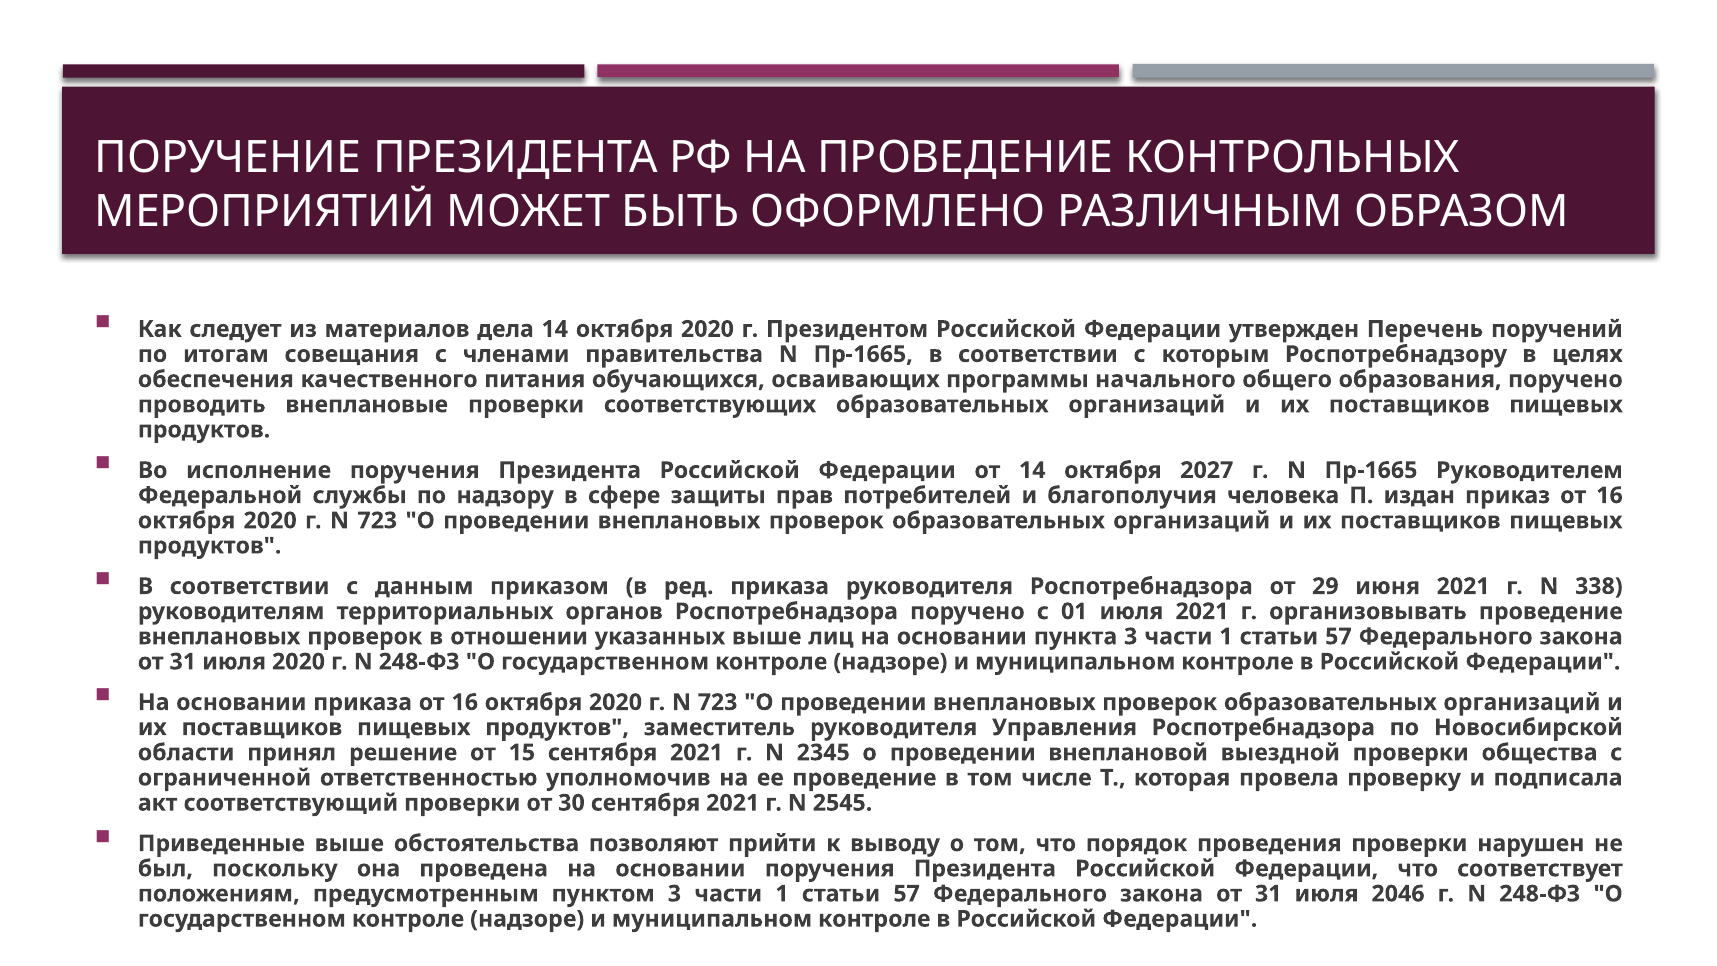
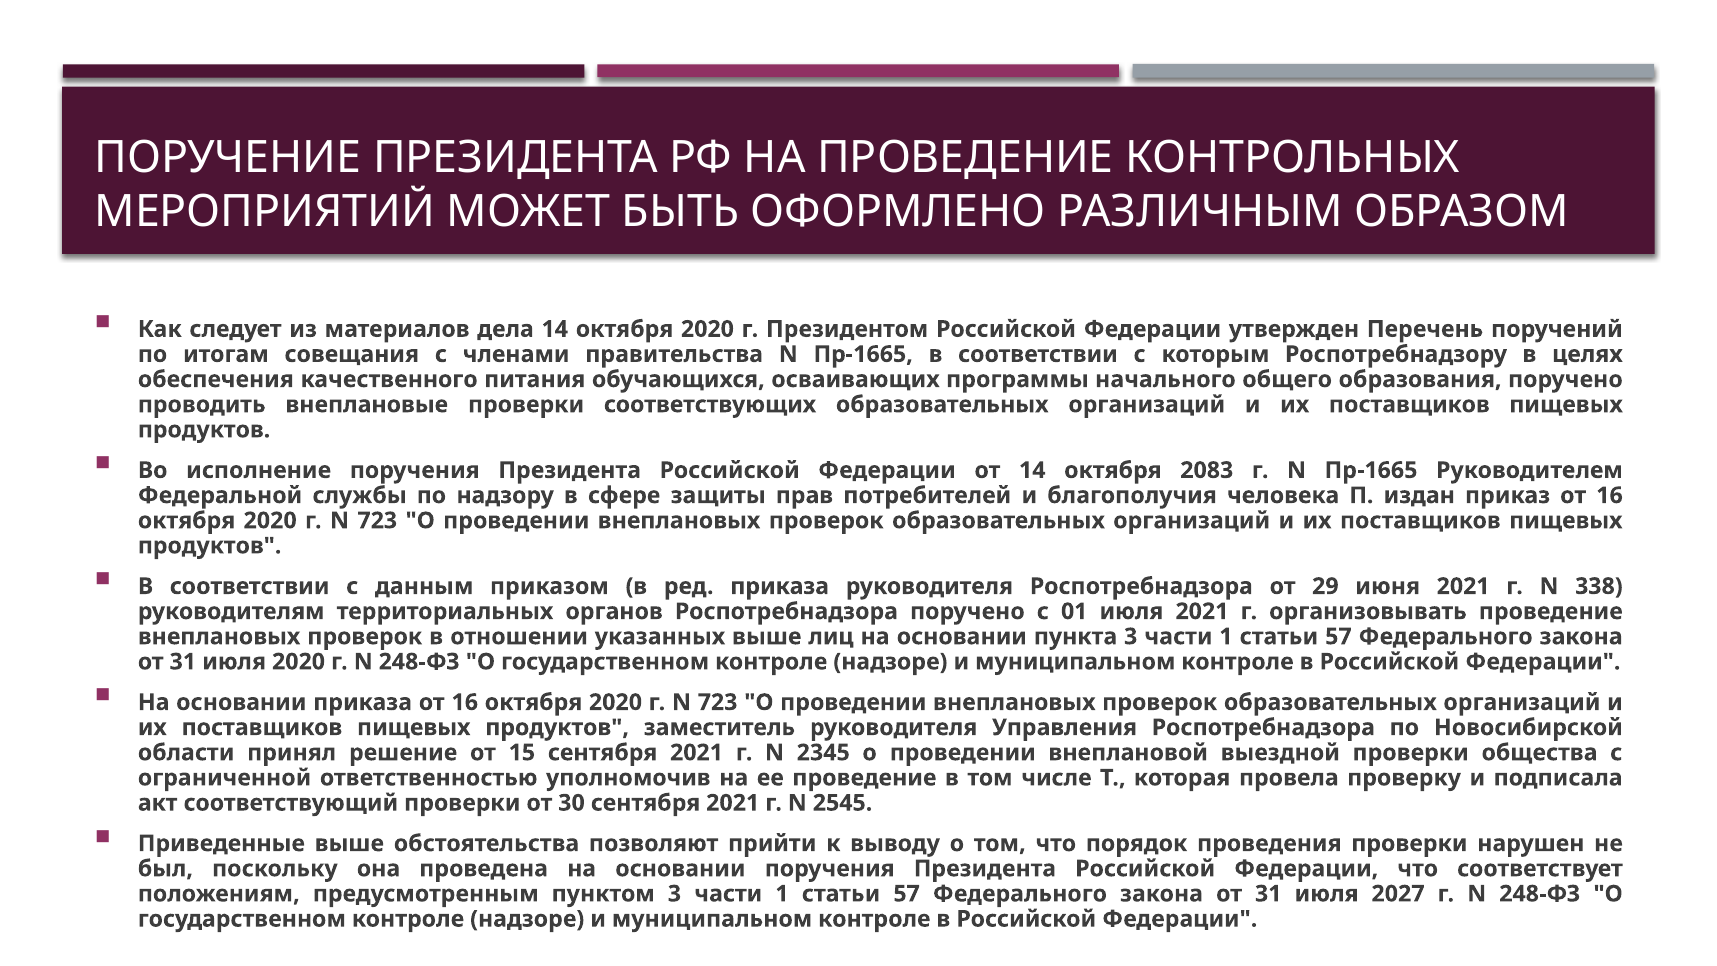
2027: 2027 -> 2083
2046: 2046 -> 2027
